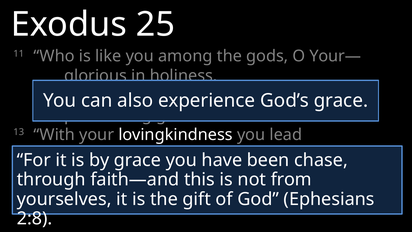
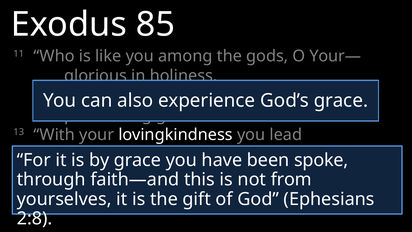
25: 25 -> 85
chase: chase -> spoke
